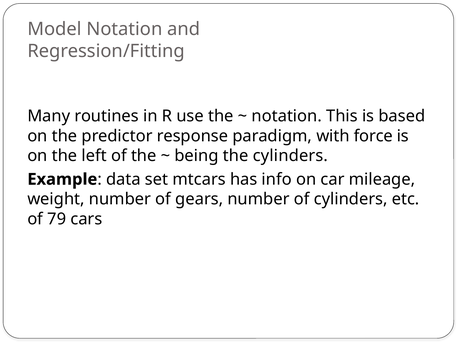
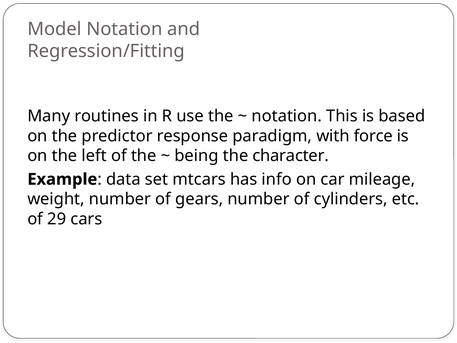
the cylinders: cylinders -> character
79: 79 -> 29
